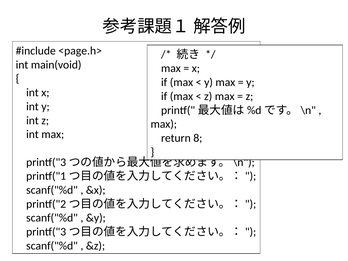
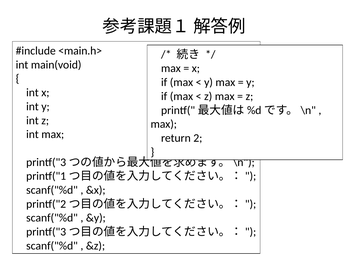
<page.h>: <page.h> -> <main.h>
8: 8 -> 2
